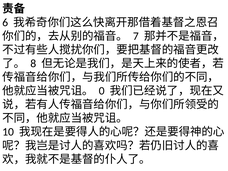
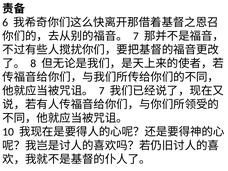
0 at (102, 91): 0 -> 7
